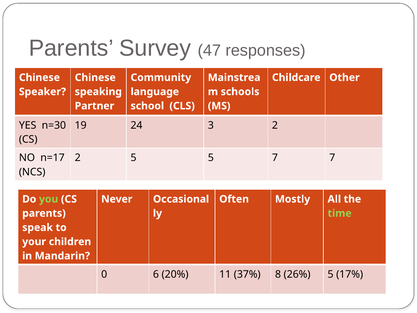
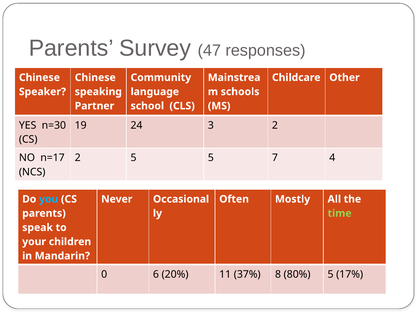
7 7: 7 -> 4
you colour: light green -> light blue
26%: 26% -> 80%
